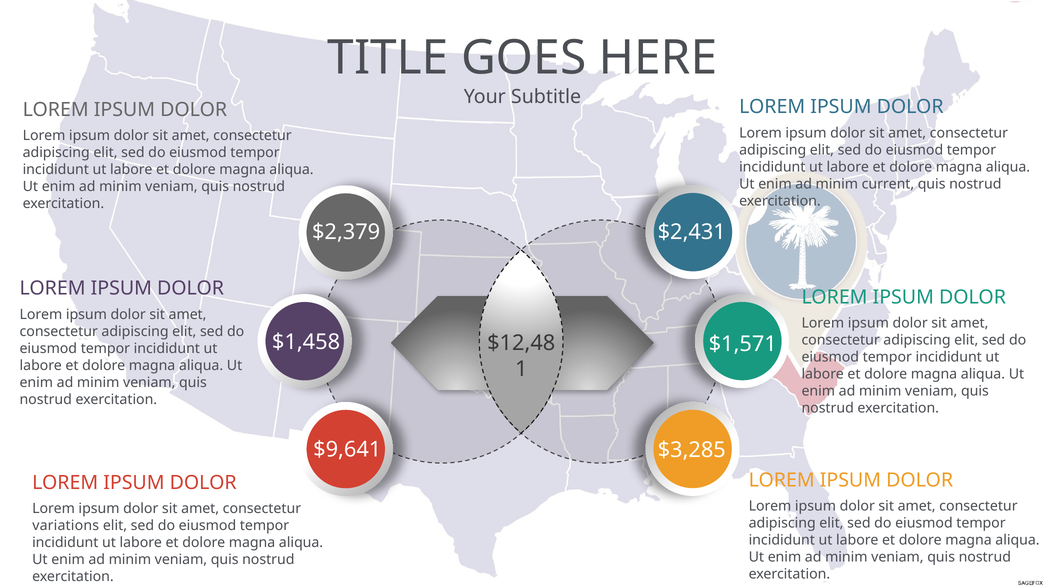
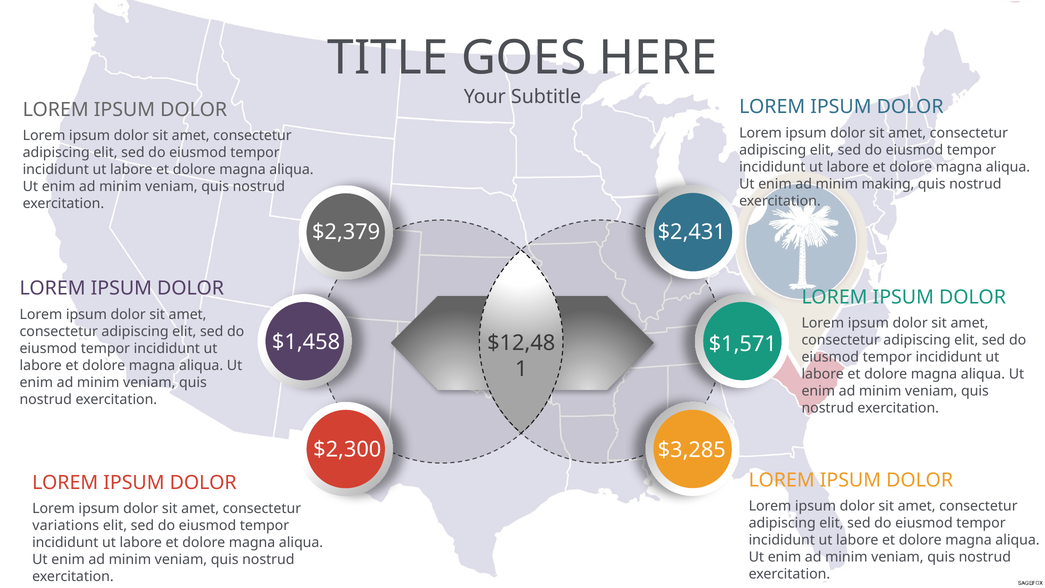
current: current -> making
$9,641: $9,641 -> $2,300
